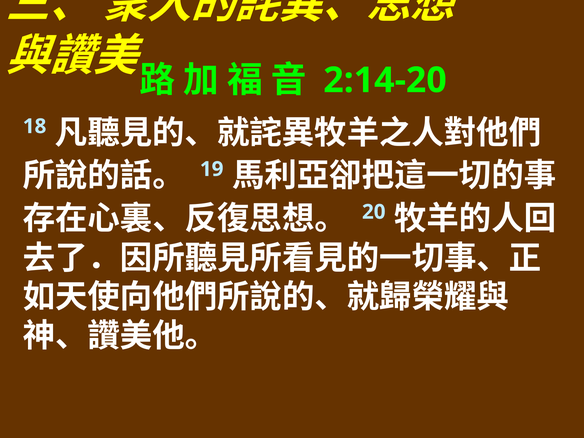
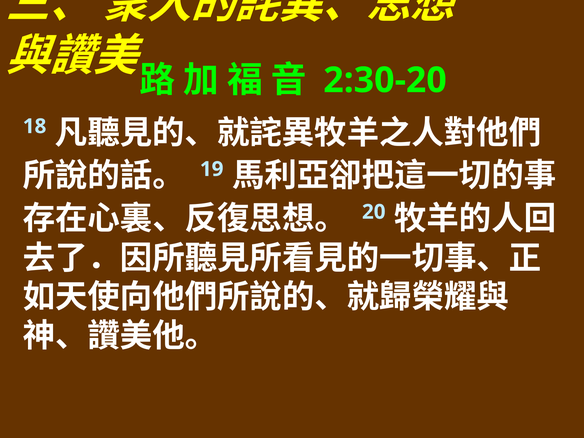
2:14-20: 2:14-20 -> 2:30-20
